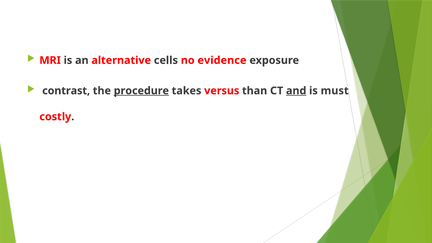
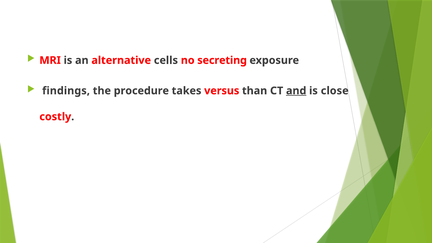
evidence: evidence -> secreting
contrast: contrast -> findings
procedure underline: present -> none
must: must -> close
